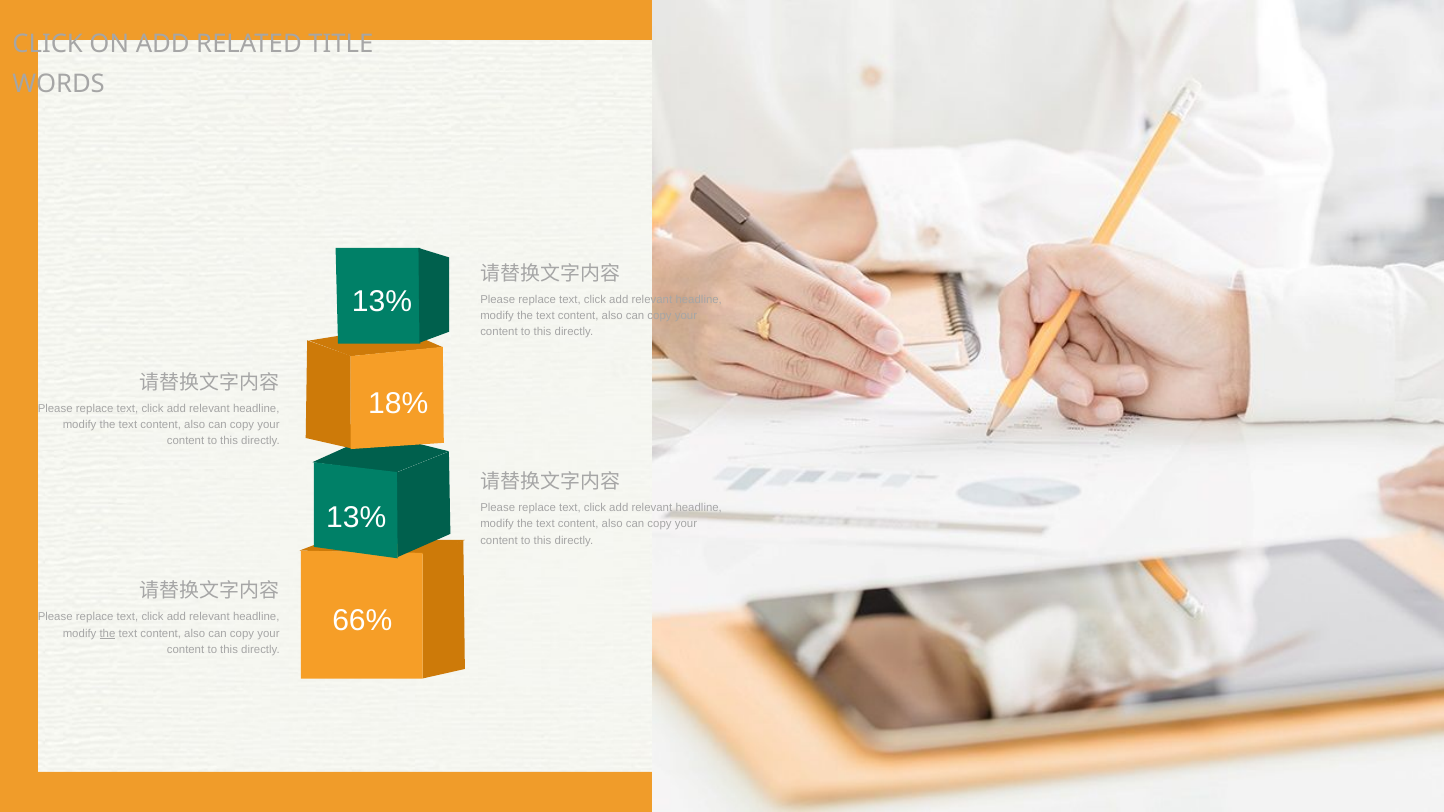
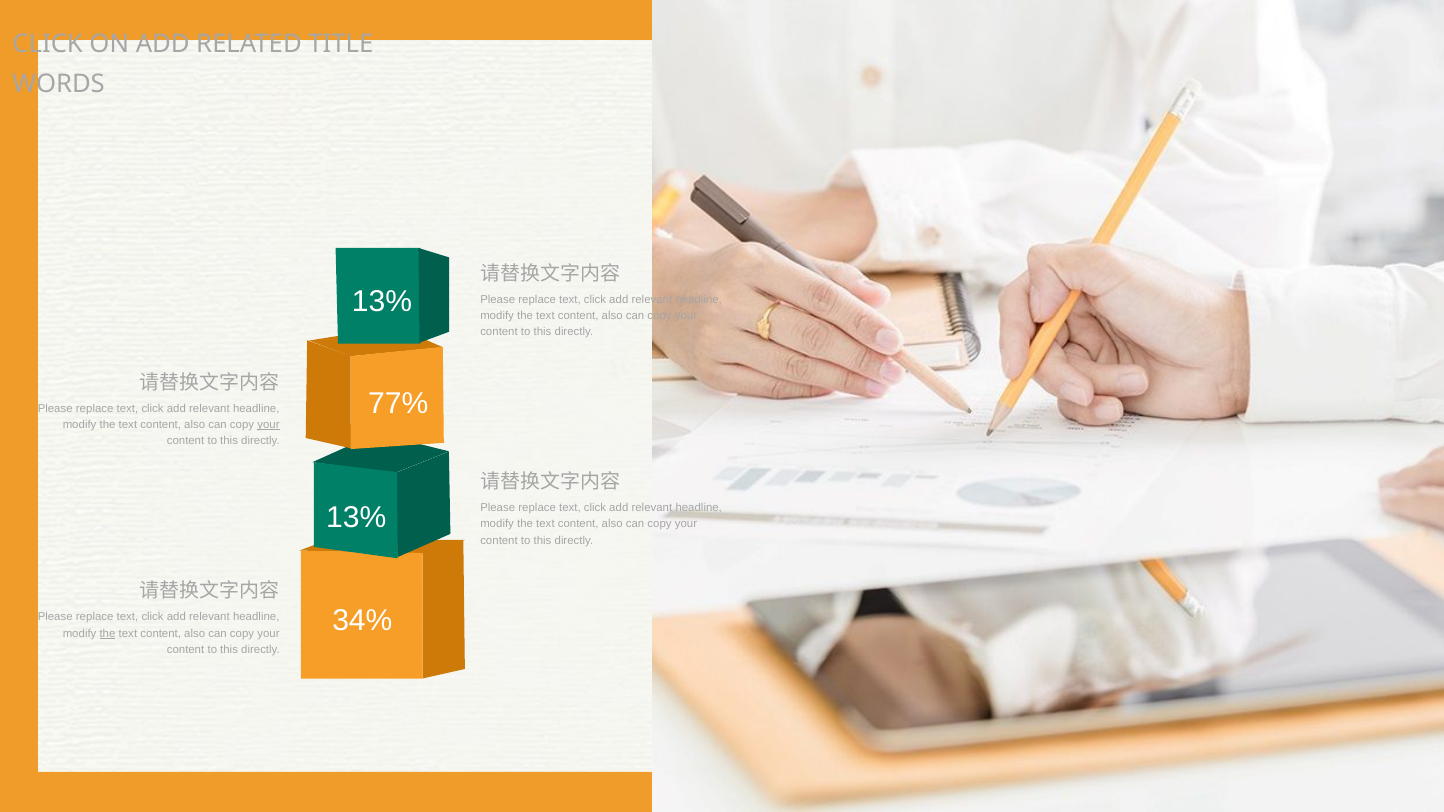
18%: 18% -> 77%
your at (268, 425) underline: none -> present
66%: 66% -> 34%
